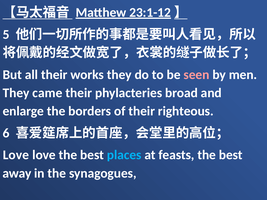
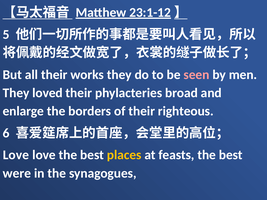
came: came -> loved
places colour: light blue -> yellow
away: away -> were
